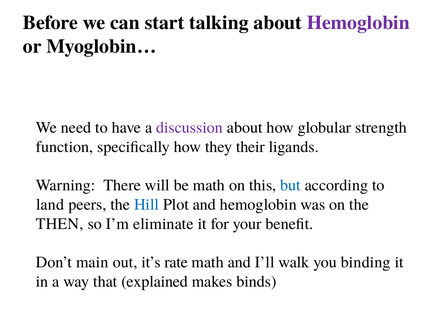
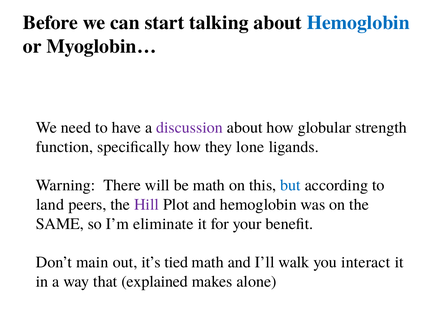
Hemoglobin at (358, 23) colour: purple -> blue
their: their -> lone
Hill colour: blue -> purple
THEN: THEN -> SAME
rate: rate -> tied
binding: binding -> interact
binds: binds -> alone
